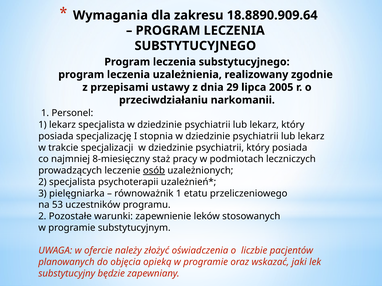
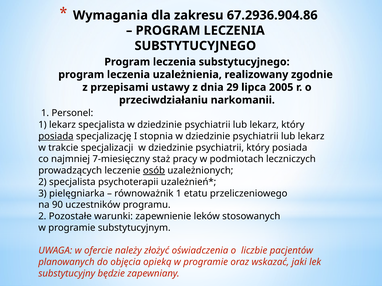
18.8890.909.64: 18.8890.909.64 -> 67.2936.904.86
posiada at (56, 136) underline: none -> present
8-miesięczny: 8-miesięczny -> 7-miesięczny
53: 53 -> 90
